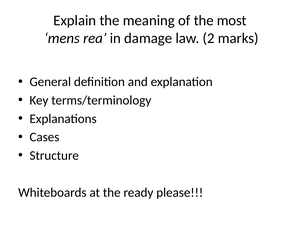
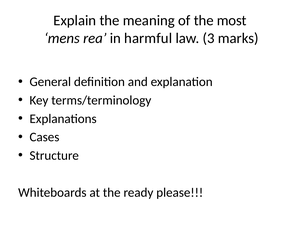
damage: damage -> harmful
2: 2 -> 3
